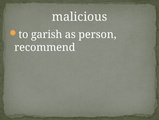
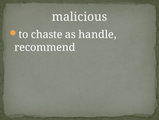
garish: garish -> chaste
person: person -> handle
